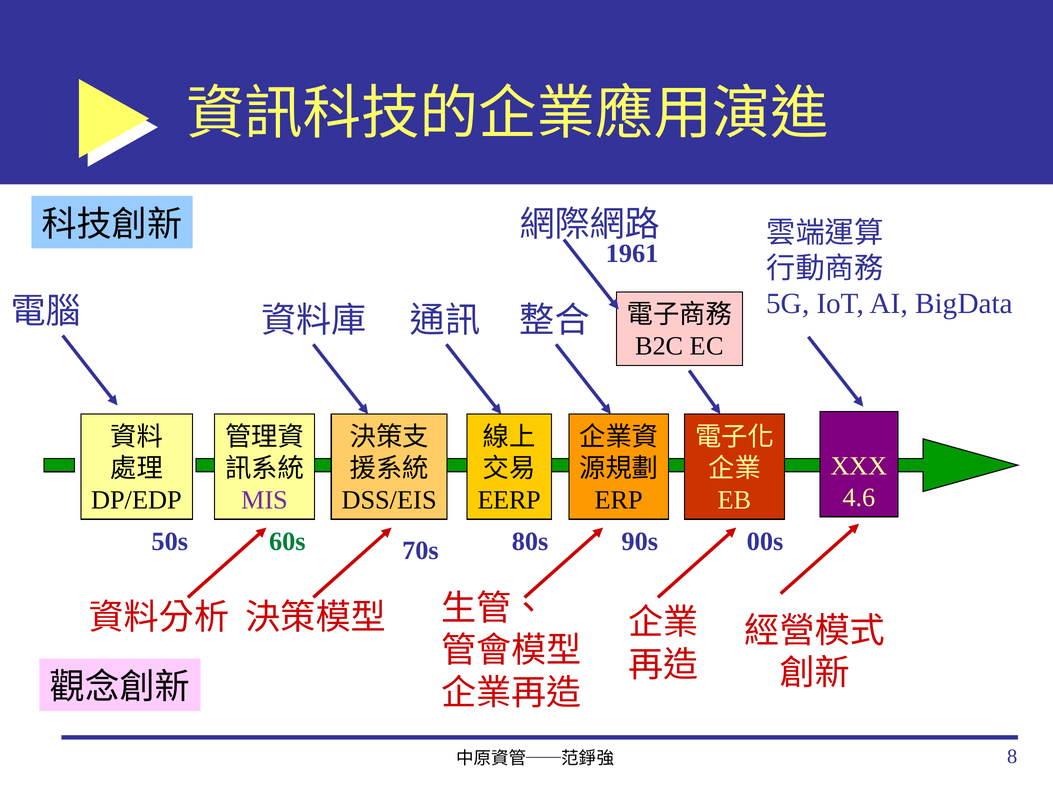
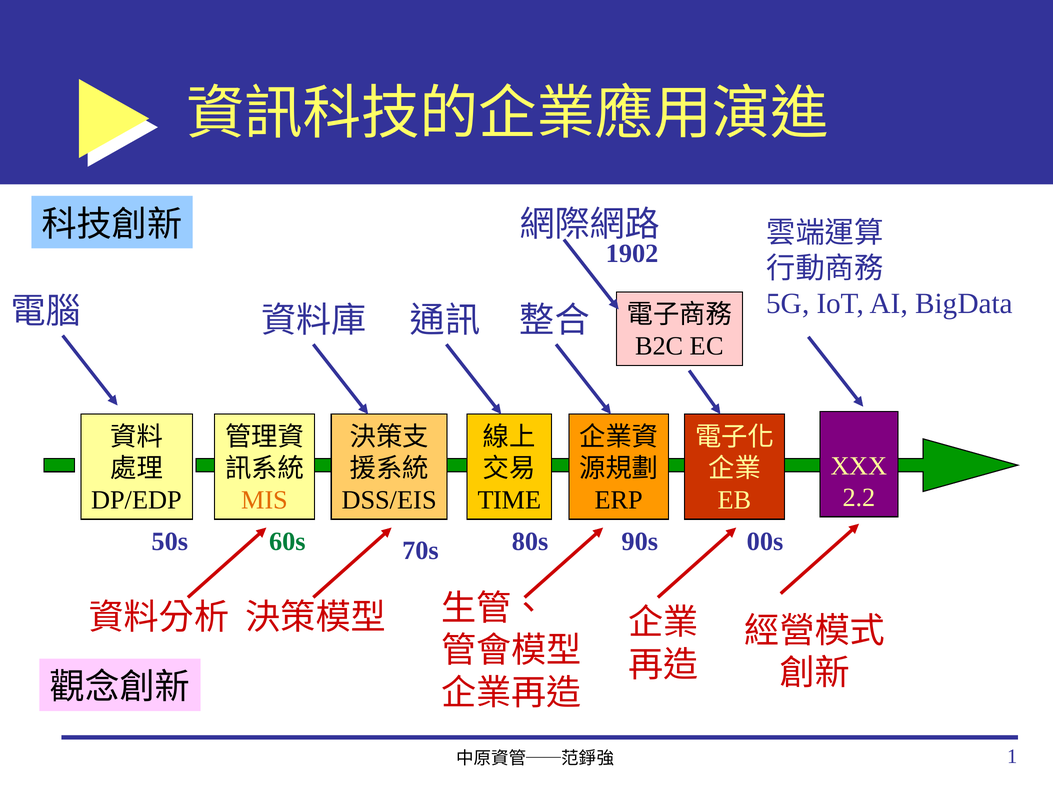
1961: 1961 -> 1902
4.6: 4.6 -> 2.2
MIS colour: purple -> orange
EERP: EERP -> TIME
8: 8 -> 1
